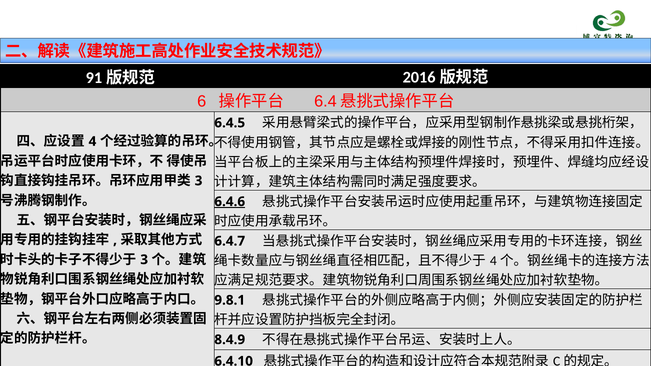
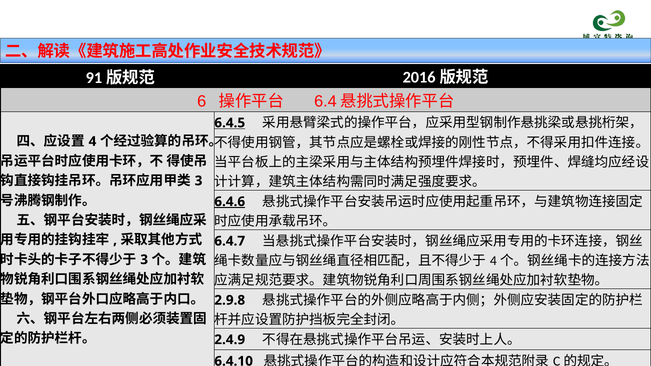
6.4.5 underline: none -> present
9.8.1: 9.8.1 -> 2.9.8
8.4.9: 8.4.9 -> 2.4.9
